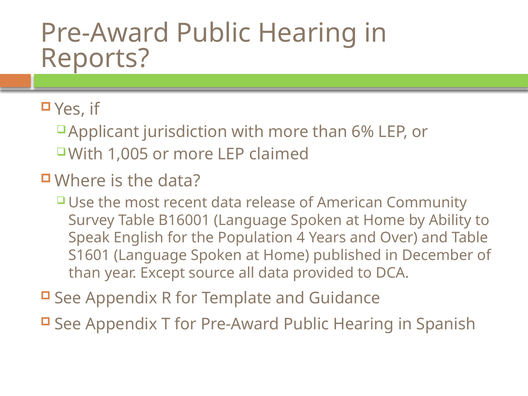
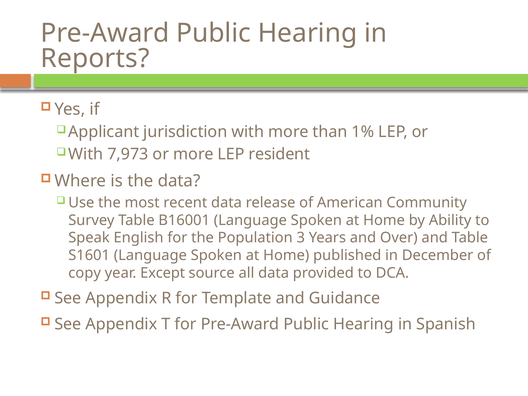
6%: 6% -> 1%
1,005: 1,005 -> 7,973
claimed: claimed -> resident
4: 4 -> 3
than at (85, 273): than -> copy
